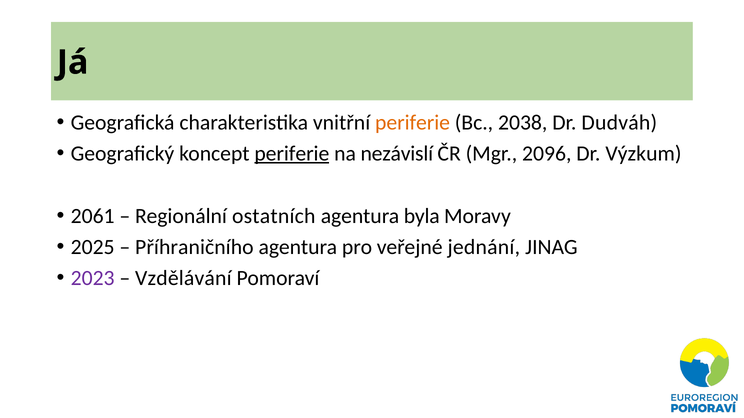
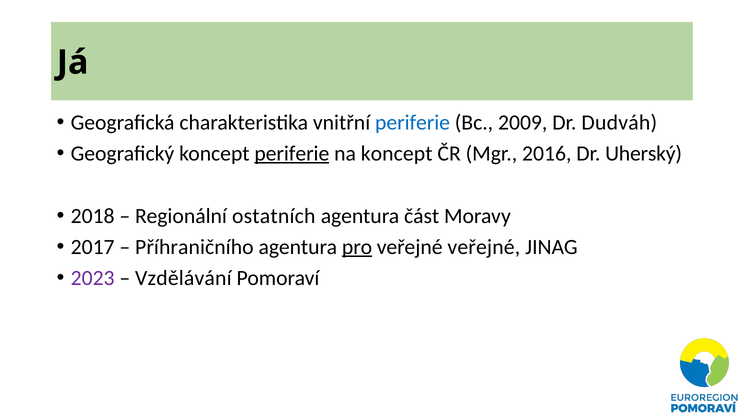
periferie at (413, 123) colour: orange -> blue
2038: 2038 -> 2009
na nezávislí: nezávislí -> koncept
2096: 2096 -> 2016
Výzkum: Výzkum -> Uherský
2061: 2061 -> 2018
byla: byla -> část
2025: 2025 -> 2017
pro underline: none -> present
veřejné jednání: jednání -> veřejné
